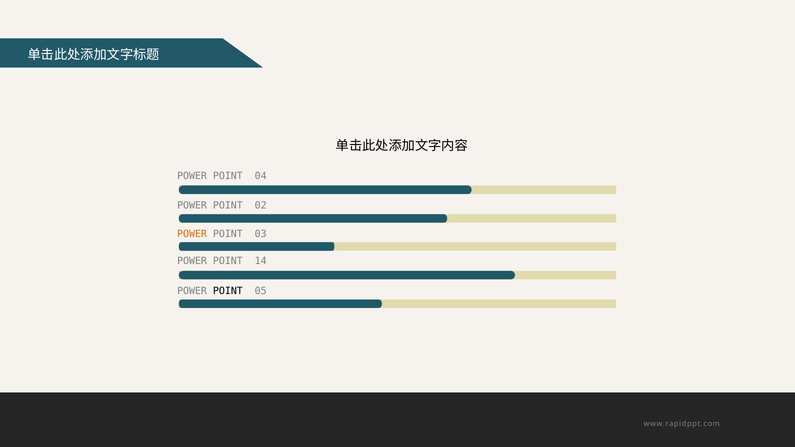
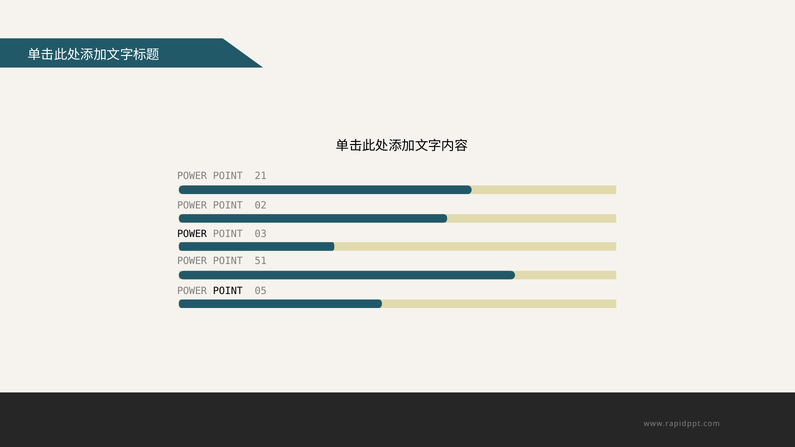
04: 04 -> 21
POWER at (192, 234) colour: orange -> black
14: 14 -> 51
